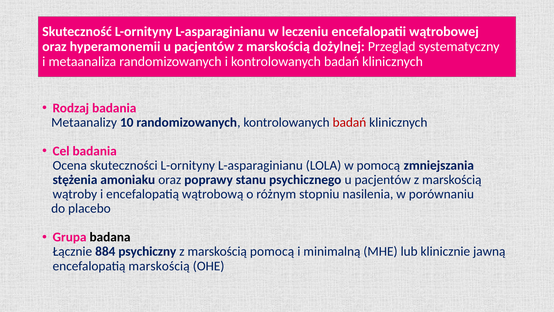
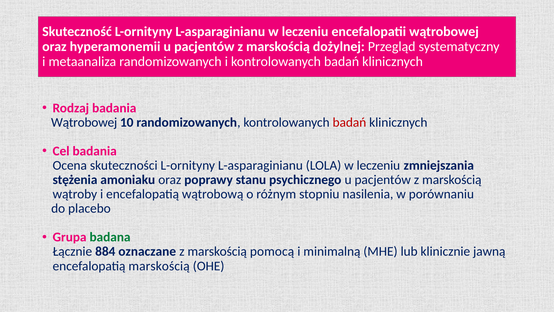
Metaanalizy at (84, 122): Metaanalizy -> Wątrobowej
LOLA w pomocą: pomocą -> leczeniu
badana colour: black -> green
psychiczny: psychiczny -> oznaczane
